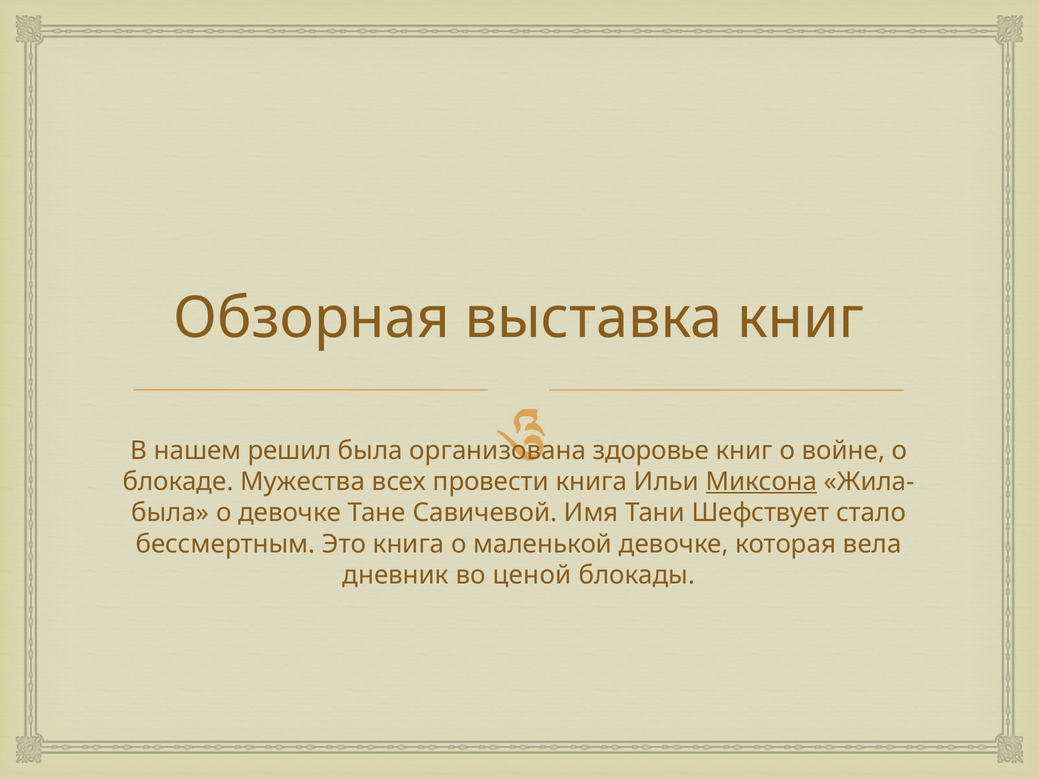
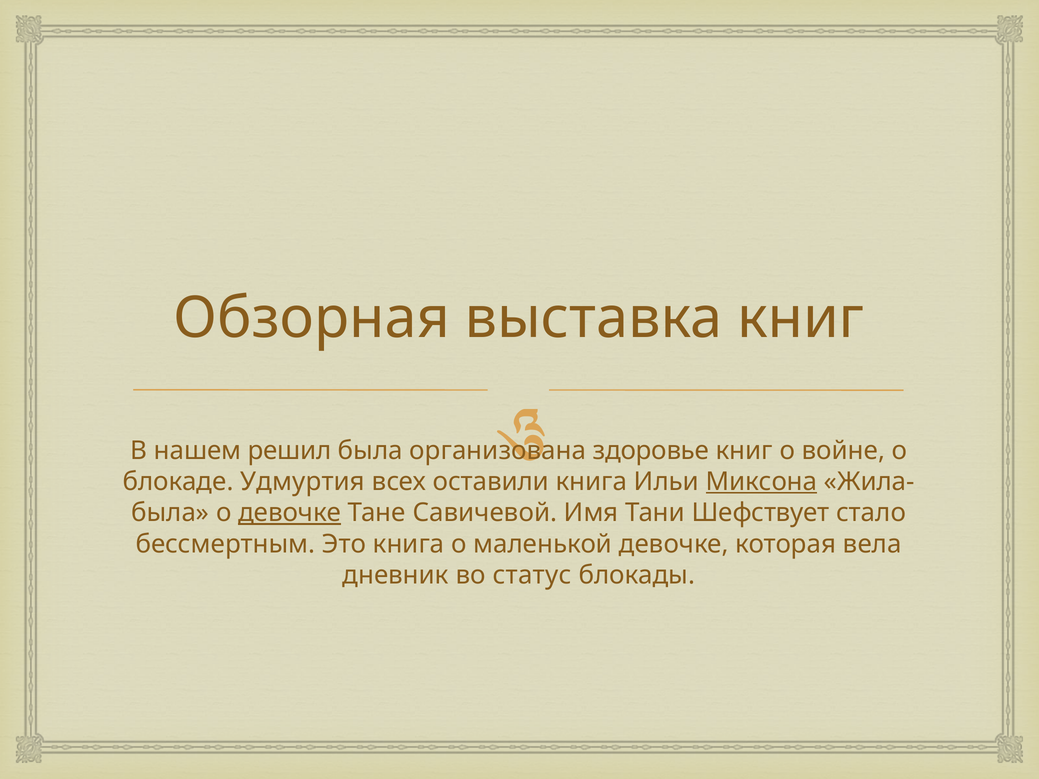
Мужества: Мужества -> Удмуртия
провести: провести -> оставили
девочке at (290, 513) underline: none -> present
ценой: ценой -> статус
